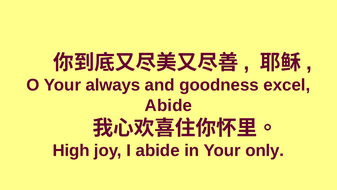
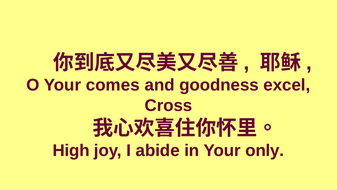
always: always -> comes
Abide at (168, 105): Abide -> Cross
